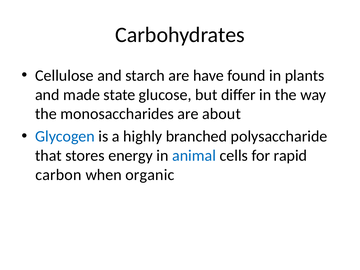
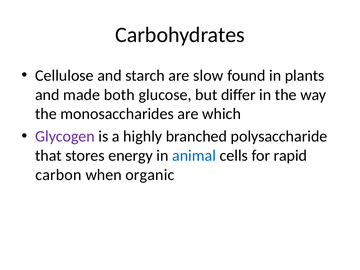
have: have -> slow
state: state -> both
about: about -> which
Glycogen colour: blue -> purple
